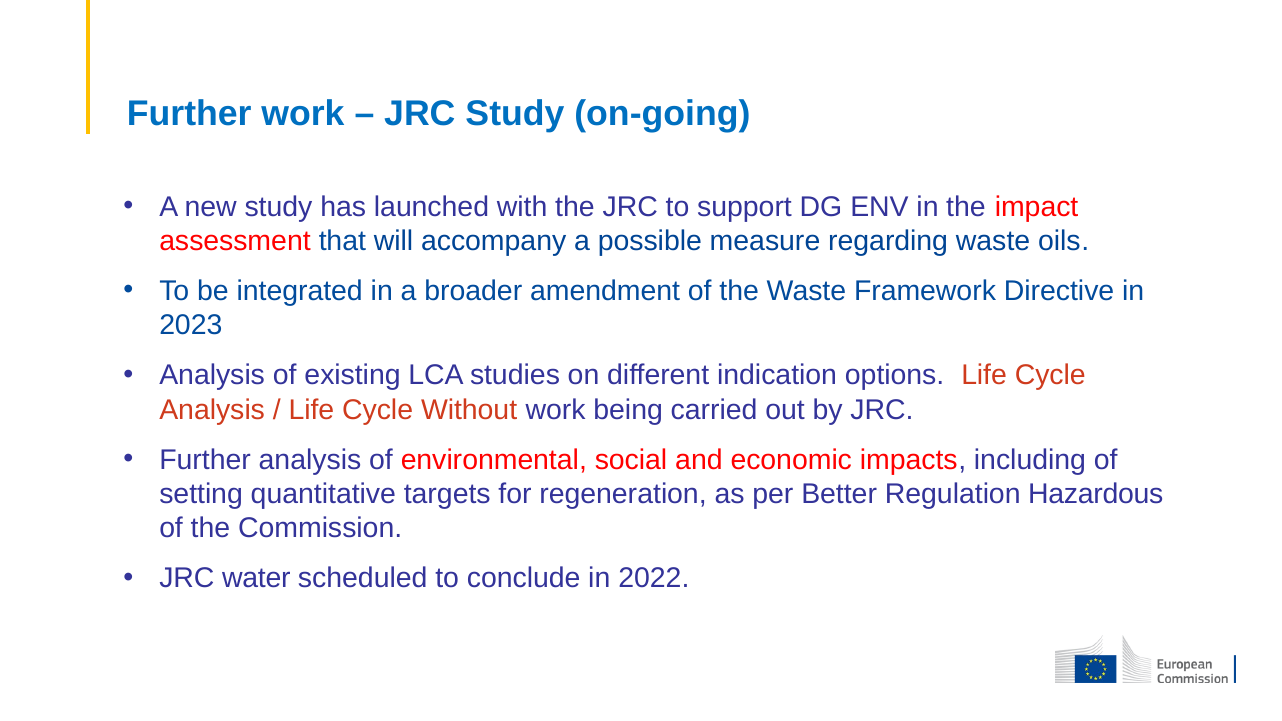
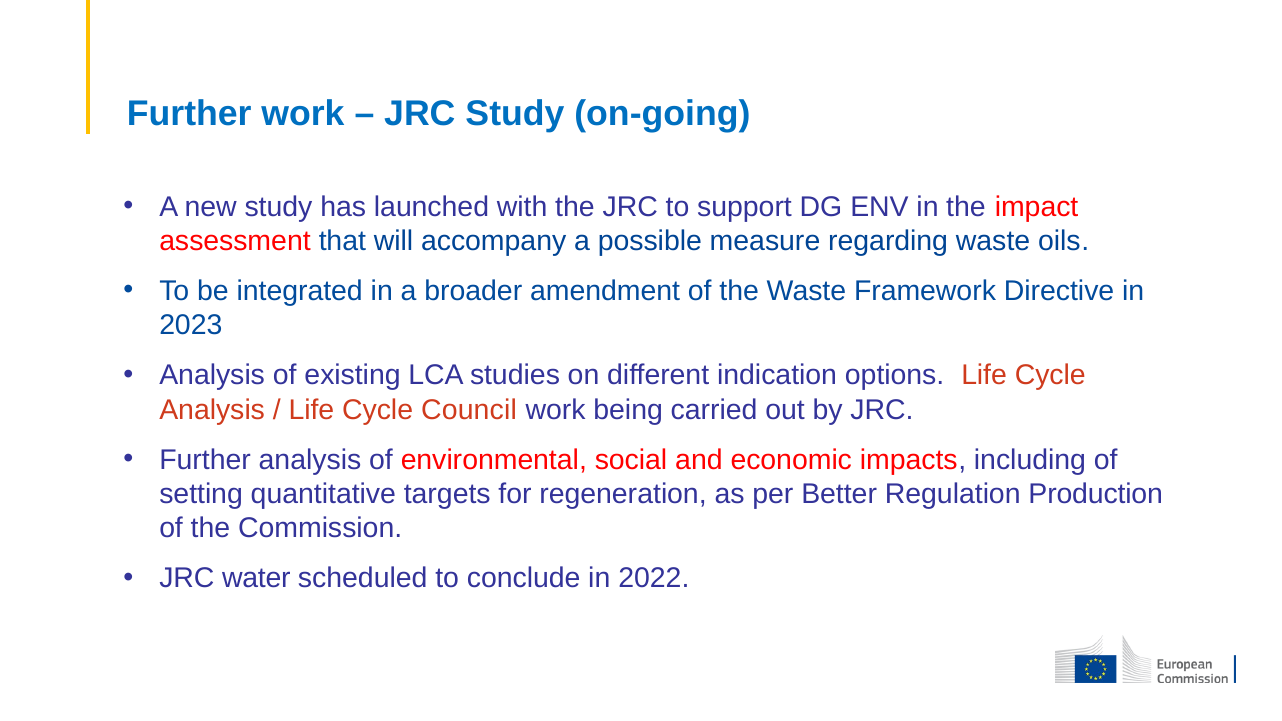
Without: Without -> Council
Hazardous: Hazardous -> Production
